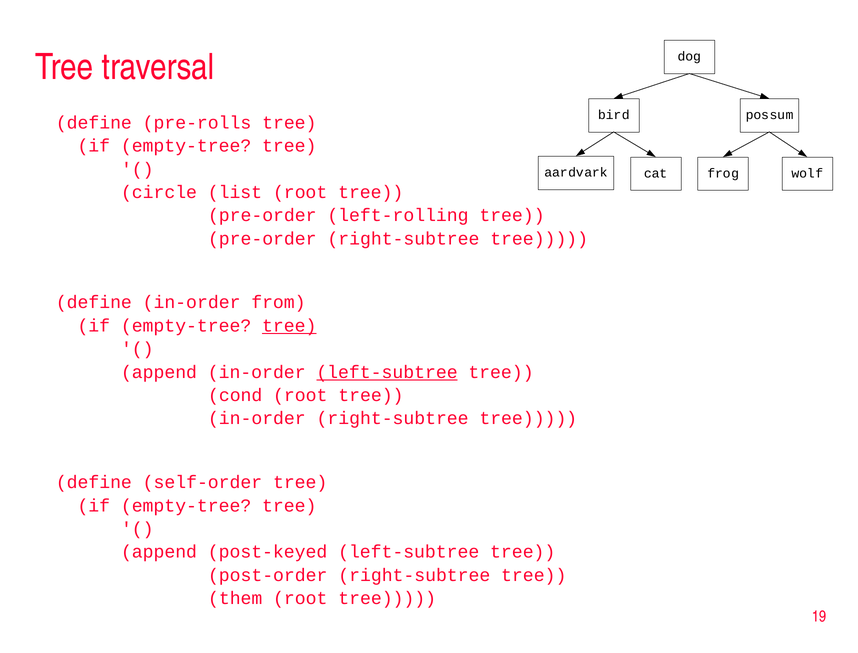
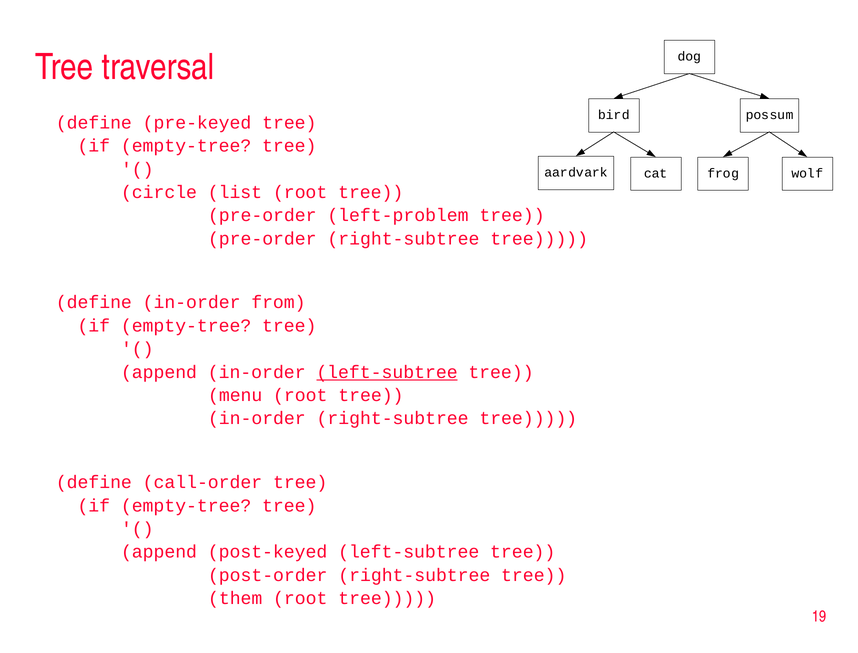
pre-rolls: pre-rolls -> pre-keyed
left-rolling: left-rolling -> left-problem
tree at (289, 326) underline: present -> none
cond: cond -> menu
self-order: self-order -> call-order
